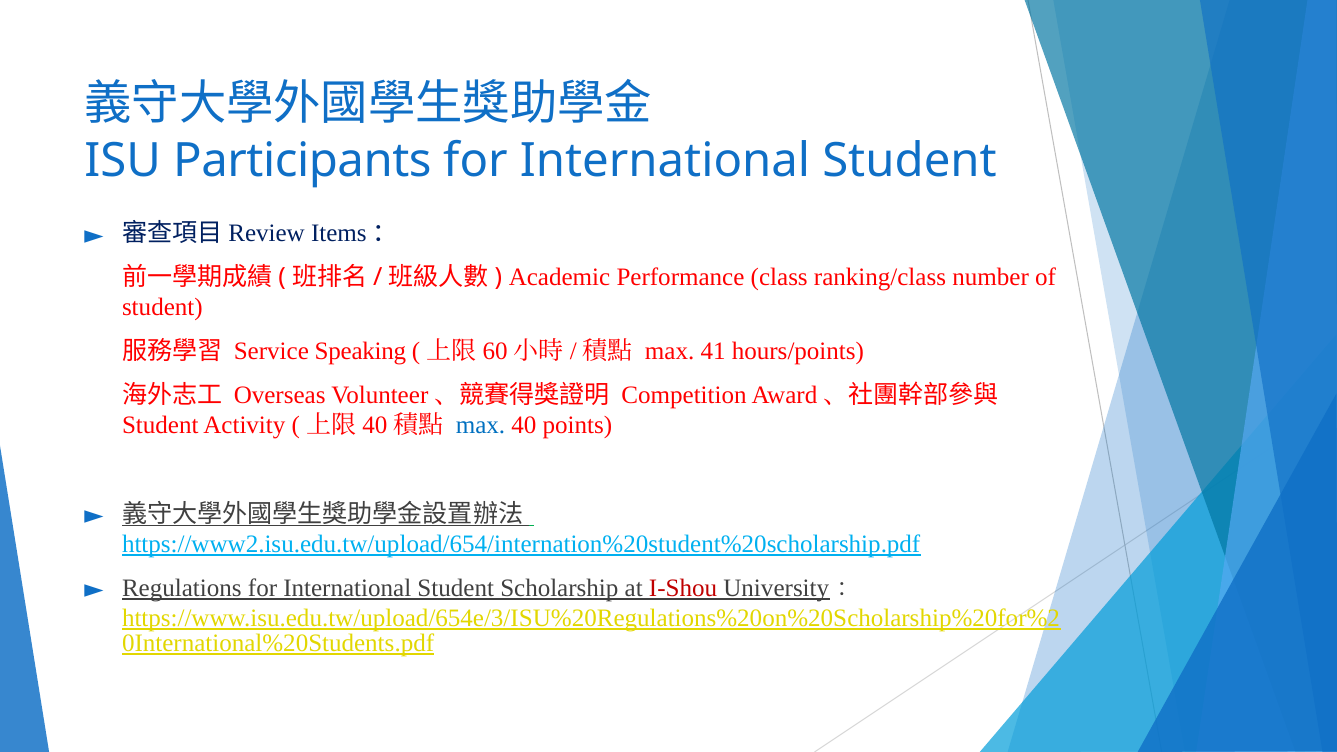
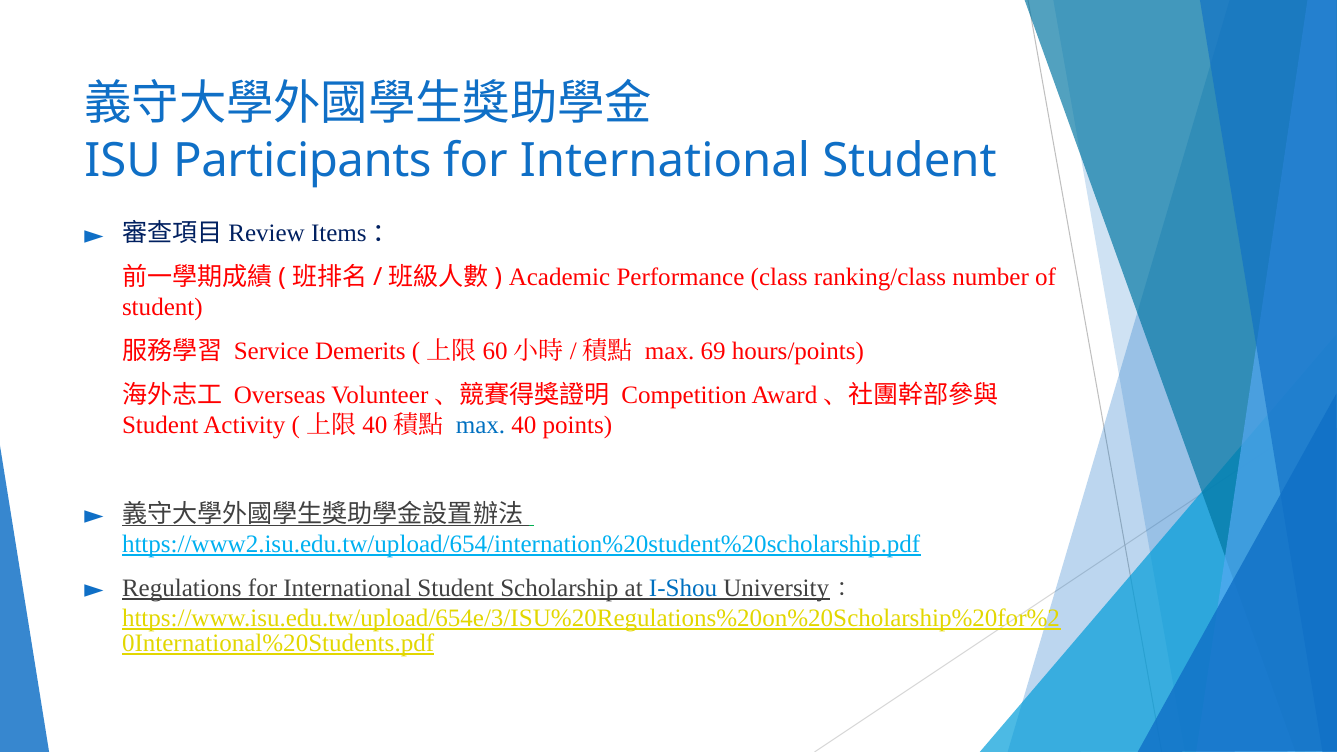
Speaking: Speaking -> Demerits
41: 41 -> 69
I-Shou colour: red -> blue
